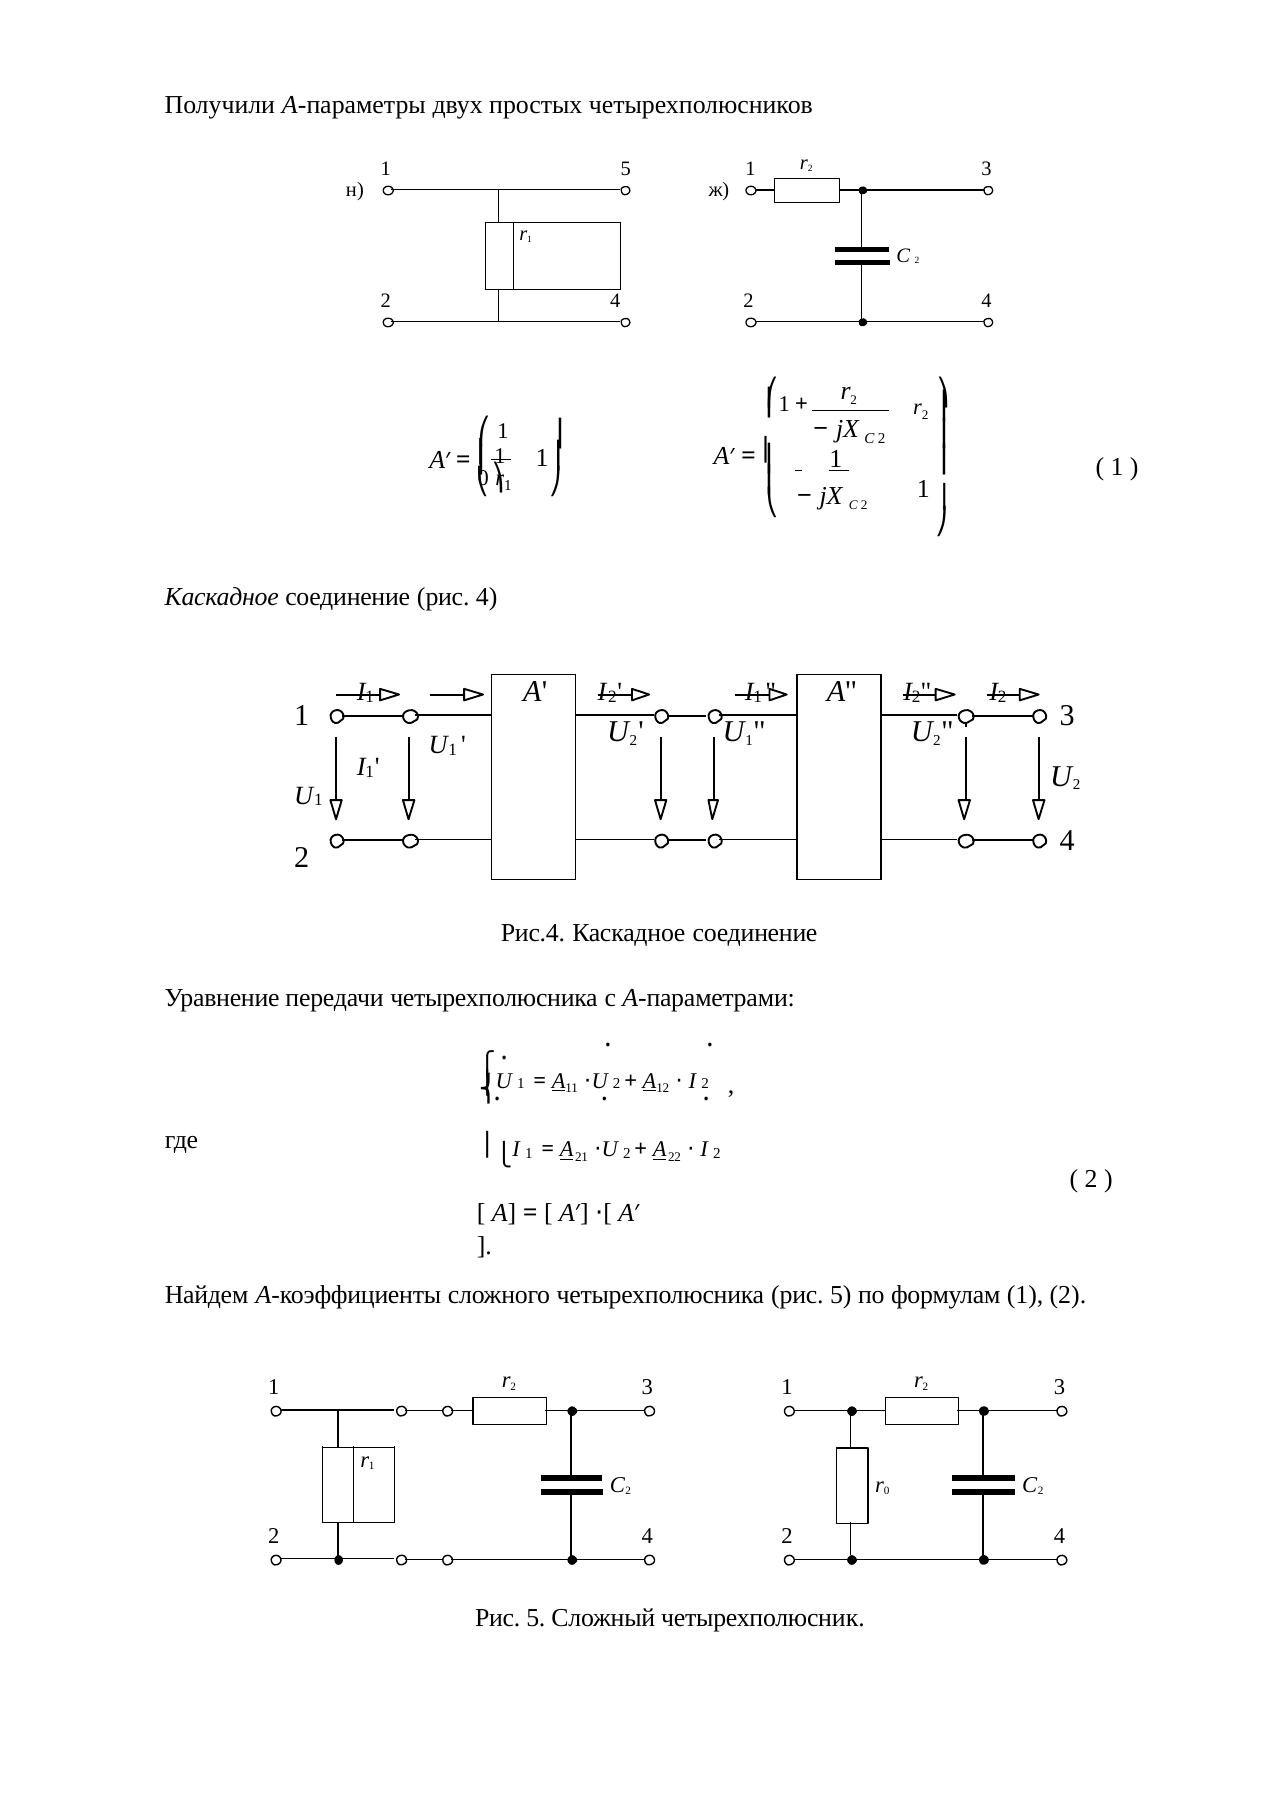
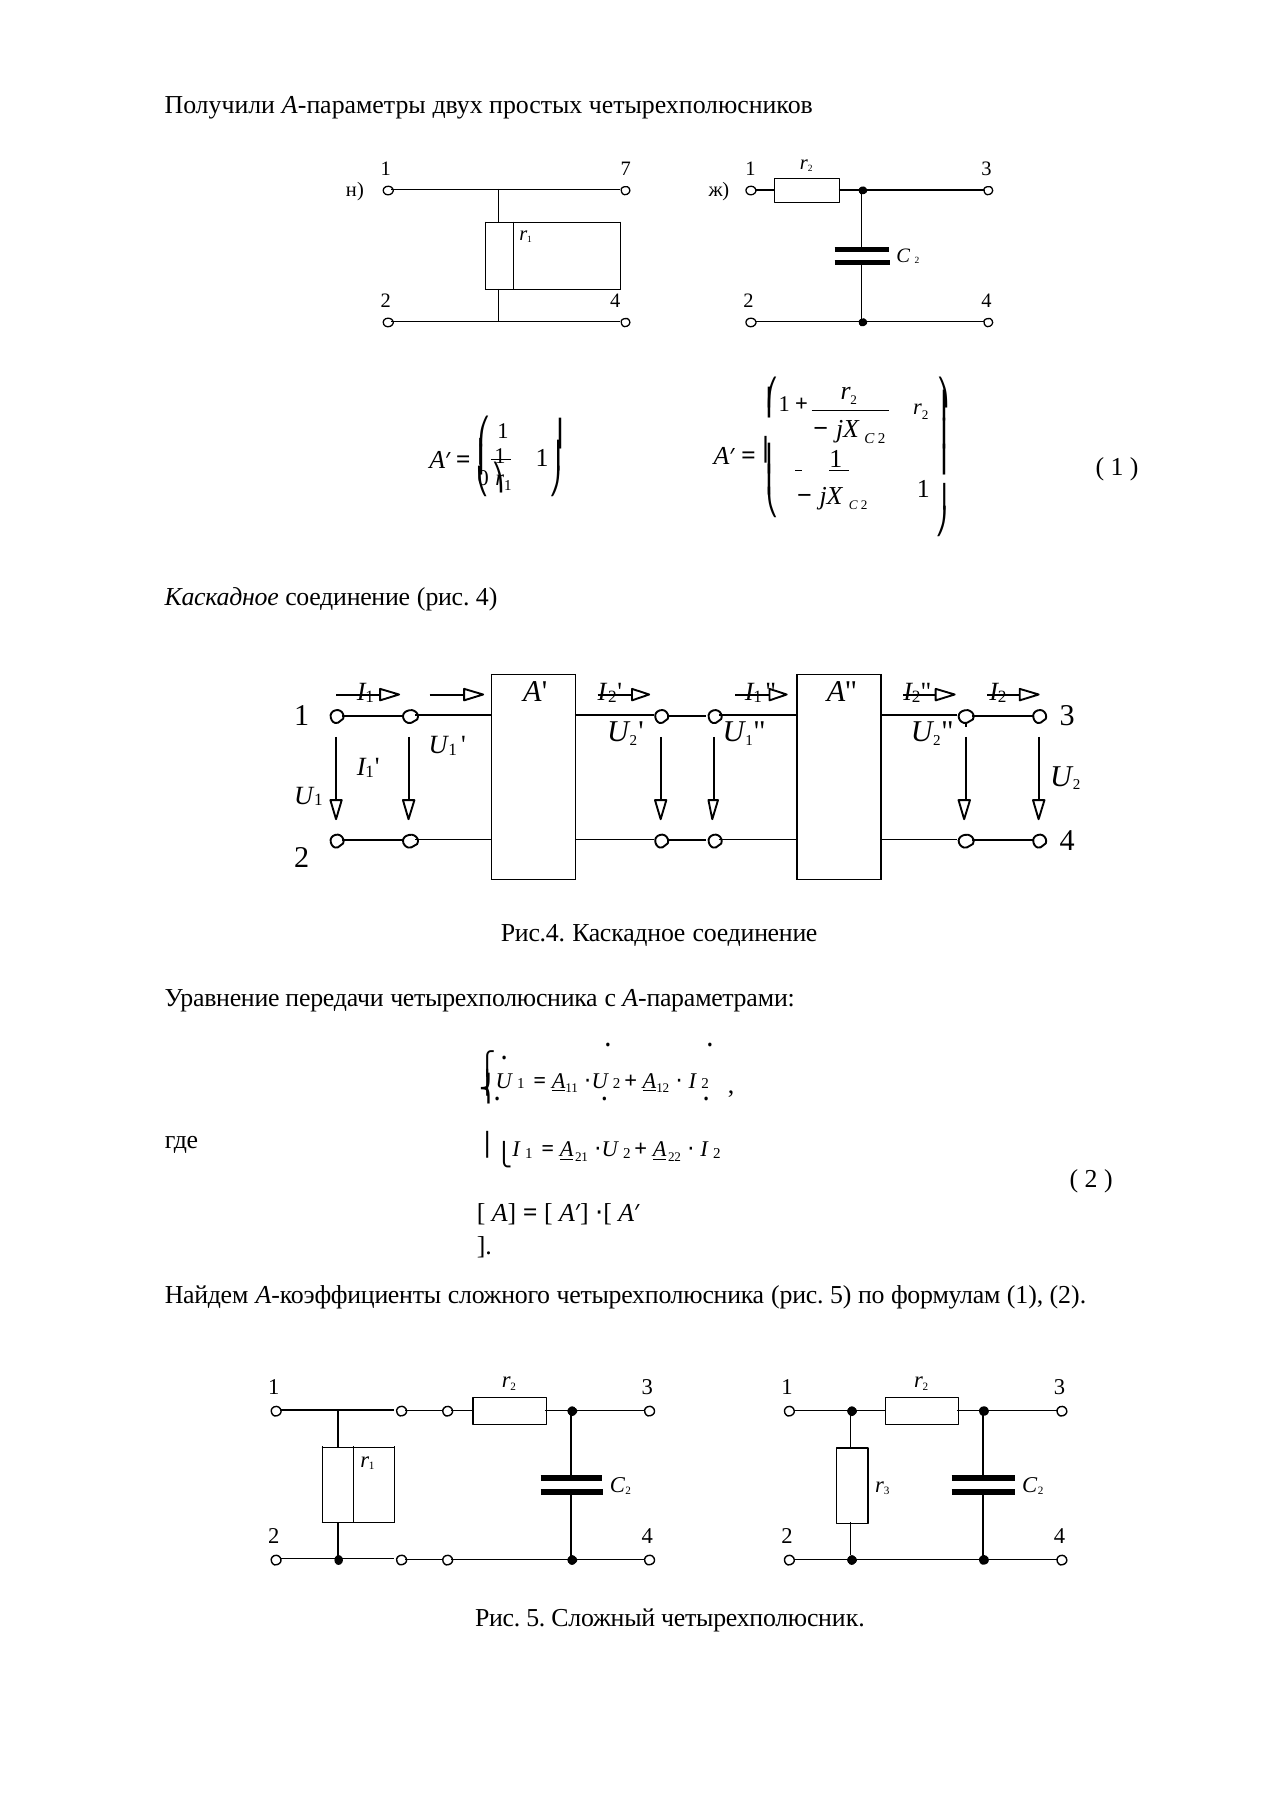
1 5: 5 -> 7
0 at (887, 1490): 0 -> 3
